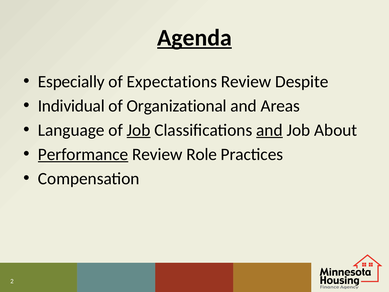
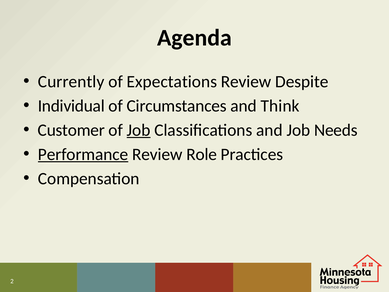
Agenda underline: present -> none
Especially: Especially -> Currently
Organizational: Organizational -> Circumstances
Areas: Areas -> Think
Language: Language -> Customer
and at (269, 130) underline: present -> none
About: About -> Needs
